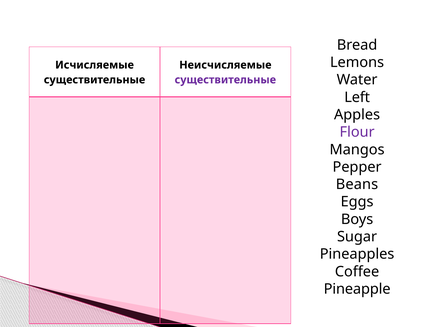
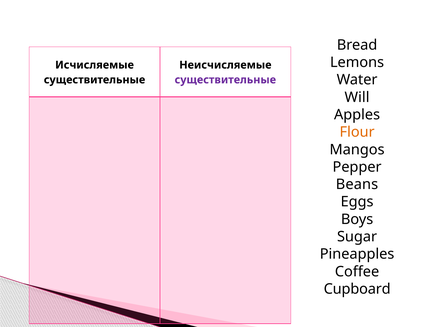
Left: Left -> Will
Flour colour: purple -> orange
Pineapple: Pineapple -> Cupboard
